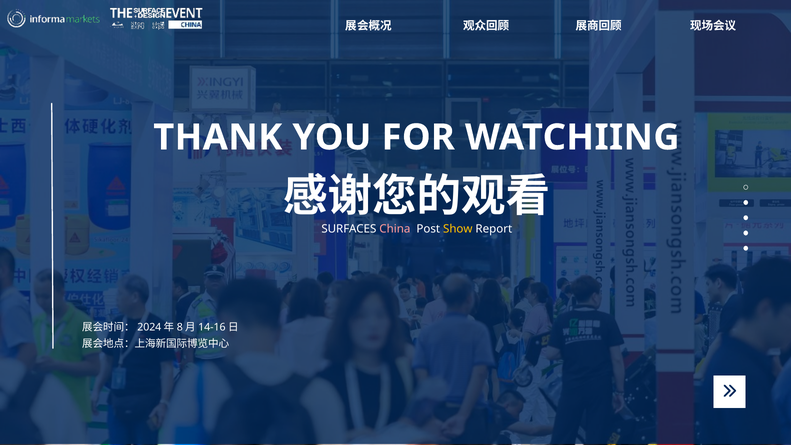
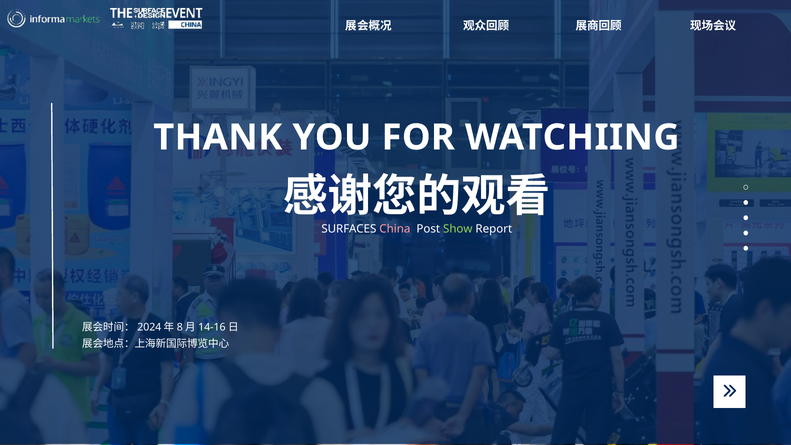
Show colour: yellow -> light green
